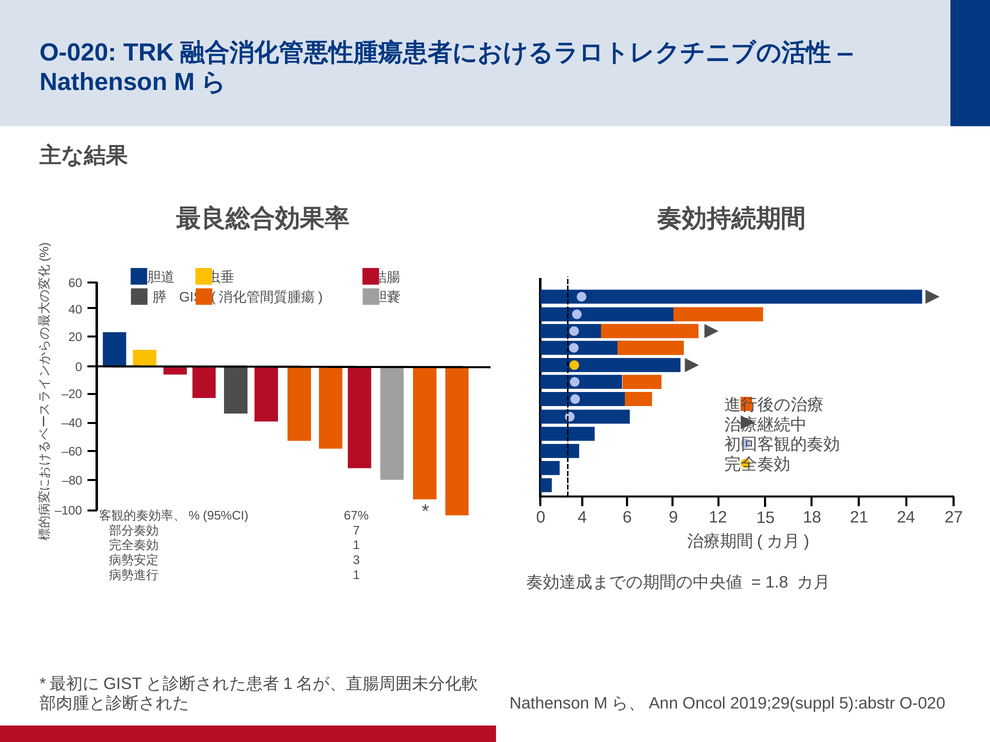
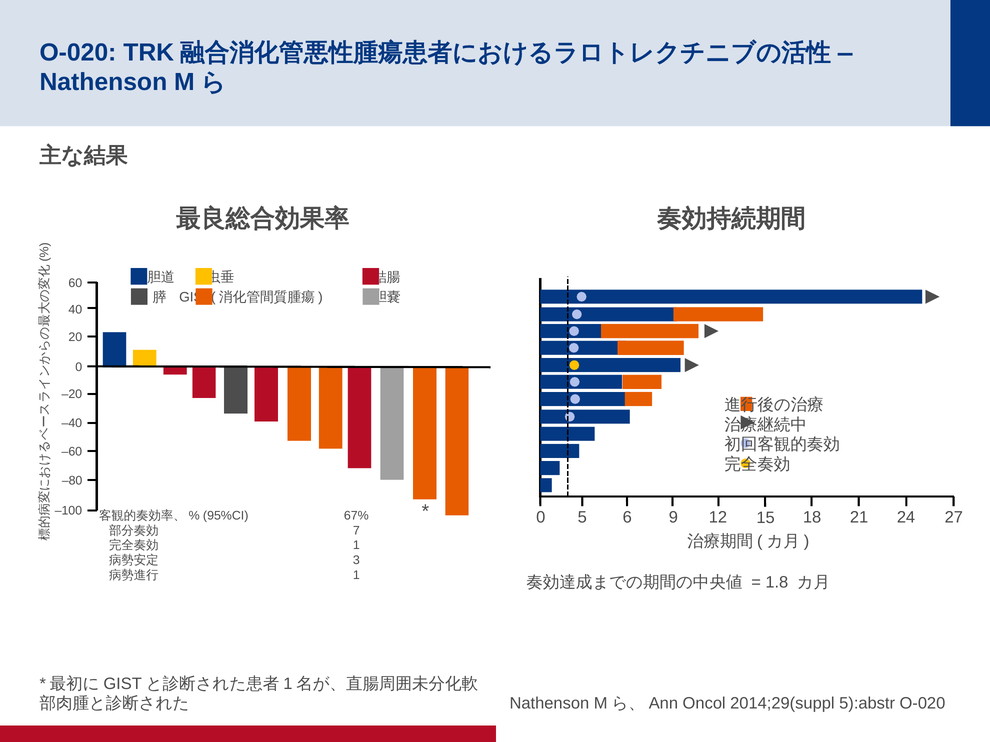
4: 4 -> 5
2019;29(suppl: 2019;29(suppl -> 2014;29(suppl
